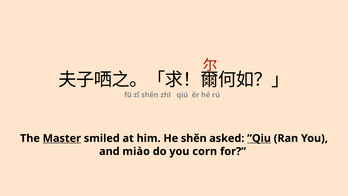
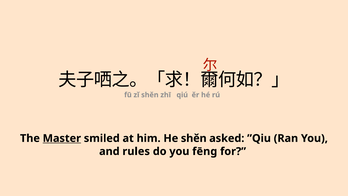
”Qiu underline: present -> none
miào: miào -> rules
corn: corn -> fēng
